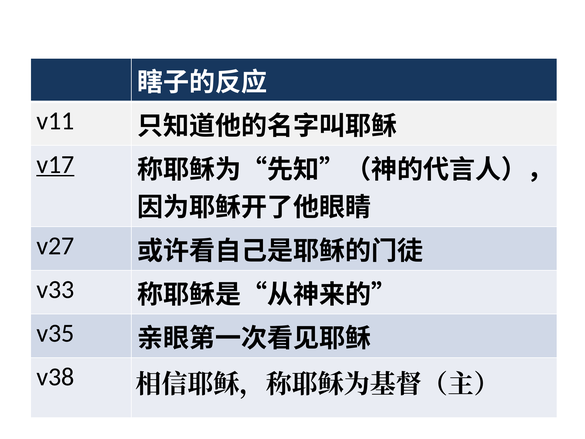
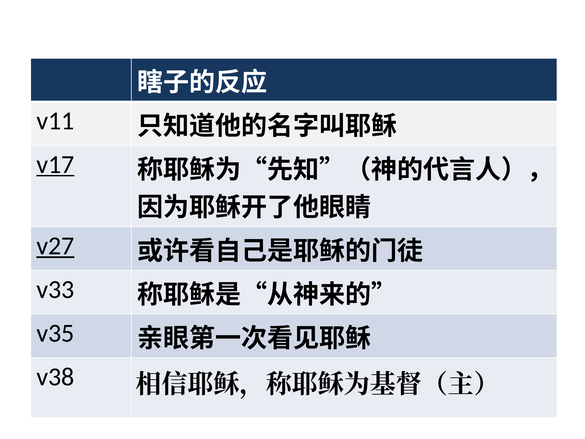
v27 underline: none -> present
